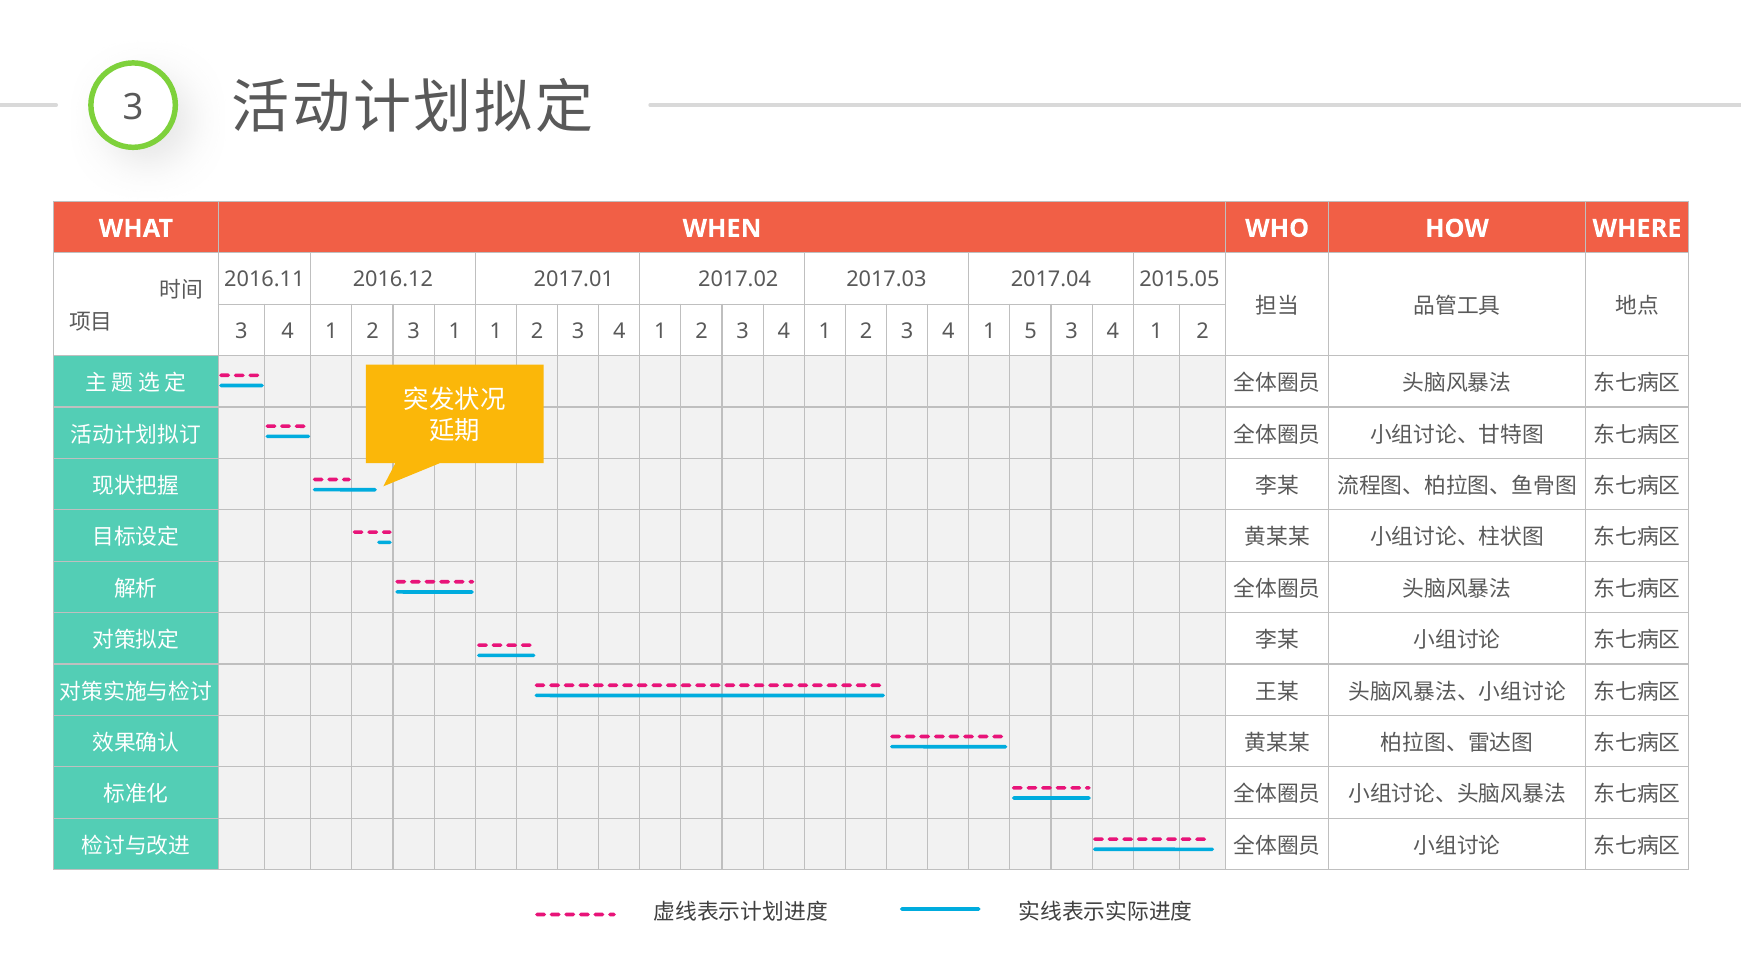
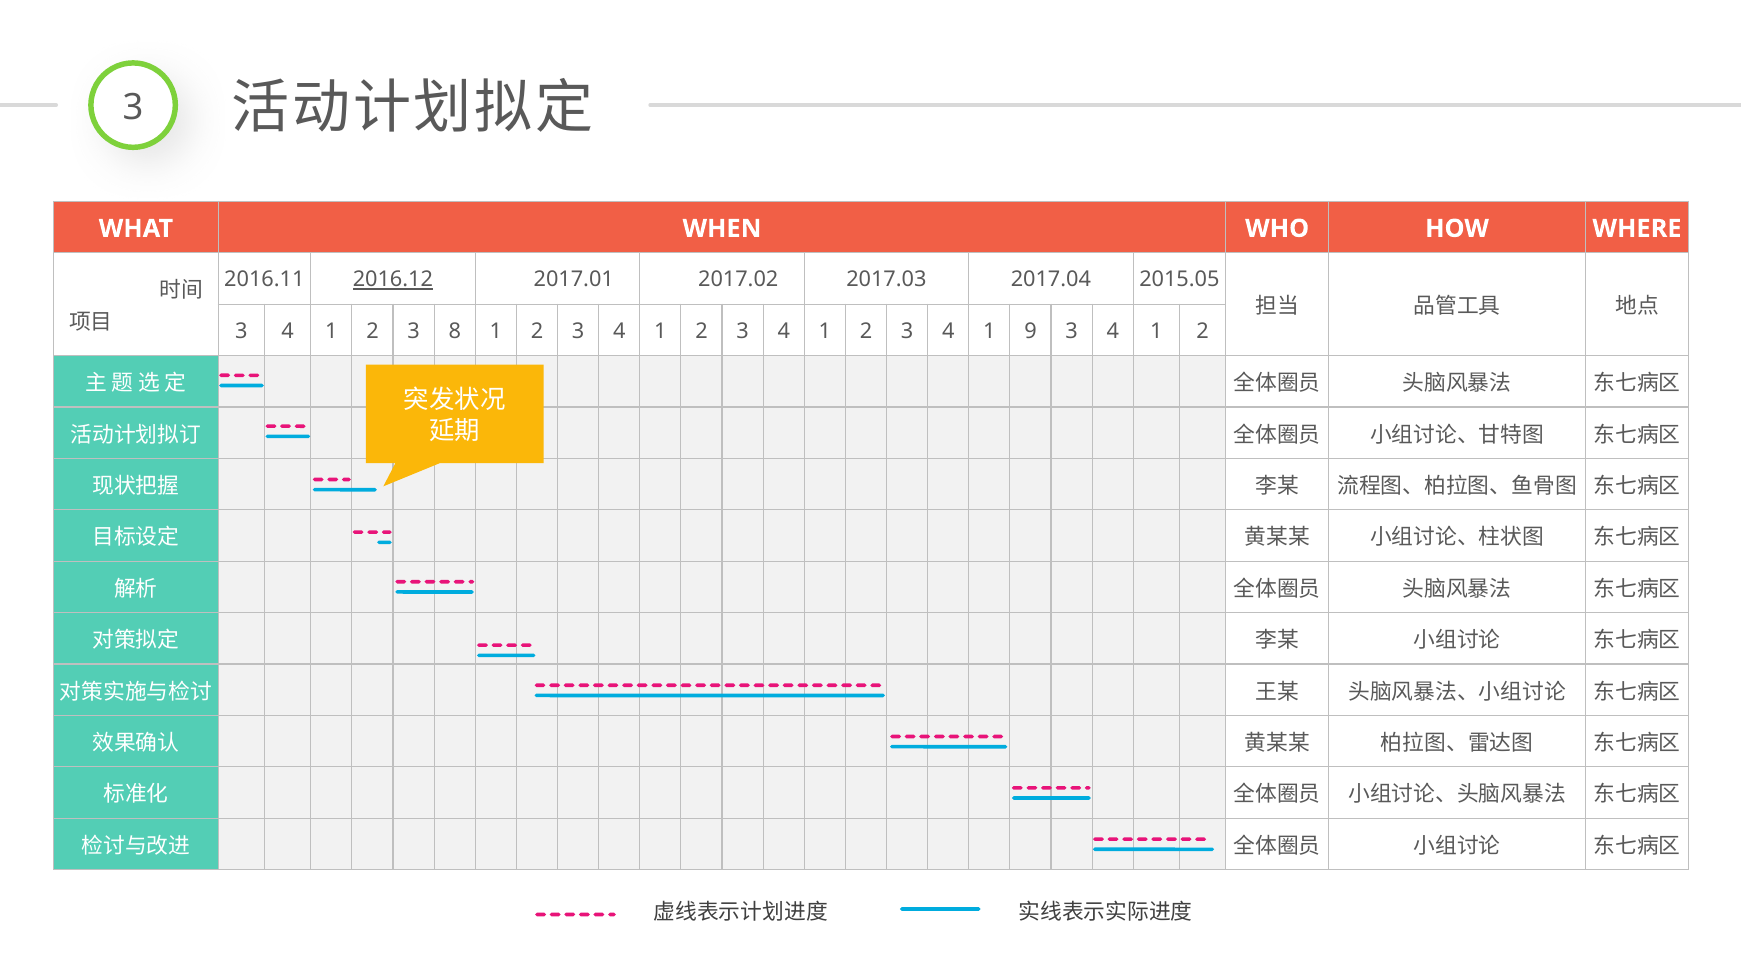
2016.12 underline: none -> present
3 1: 1 -> 8
5: 5 -> 9
